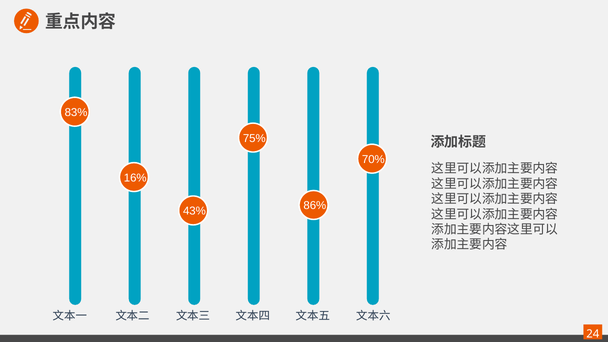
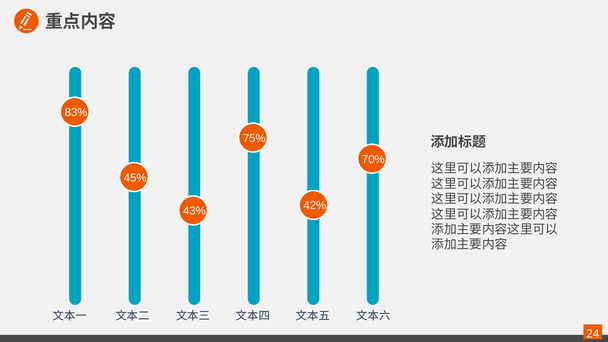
16%: 16% -> 45%
86%: 86% -> 42%
